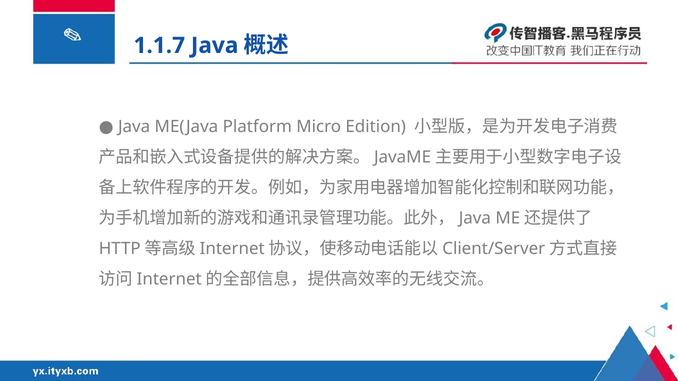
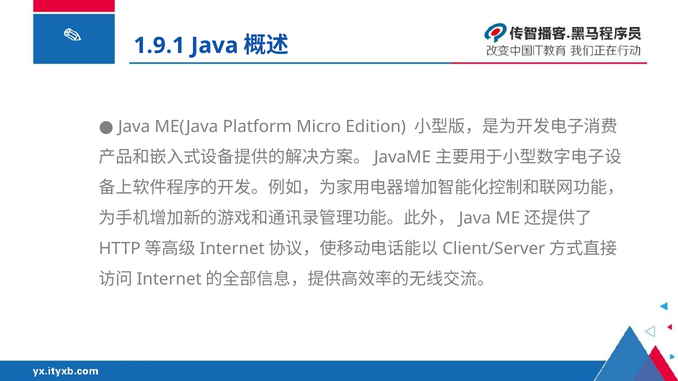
1.1.7: 1.1.7 -> 1.9.1
